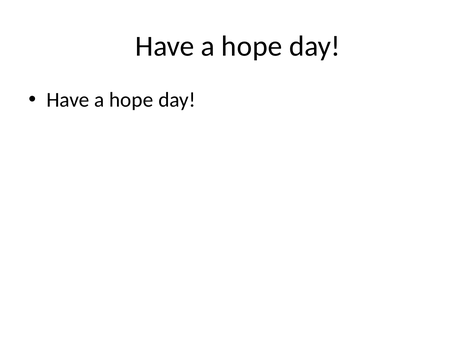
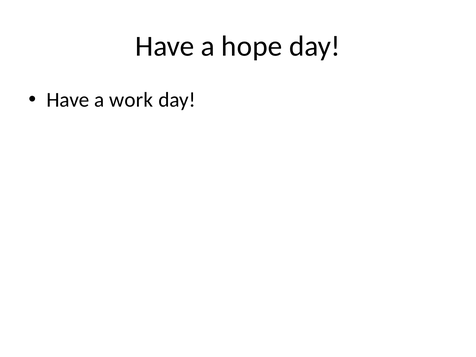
hope at (131, 100): hope -> work
